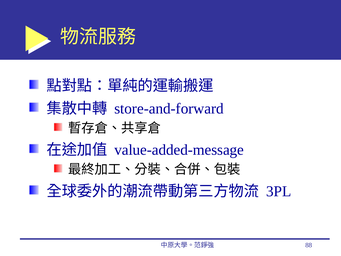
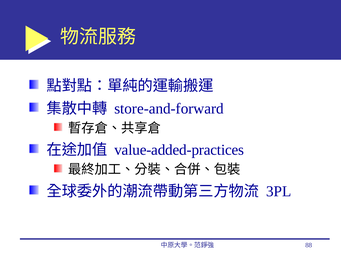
value-added-message: value-added-message -> value-added-practices
